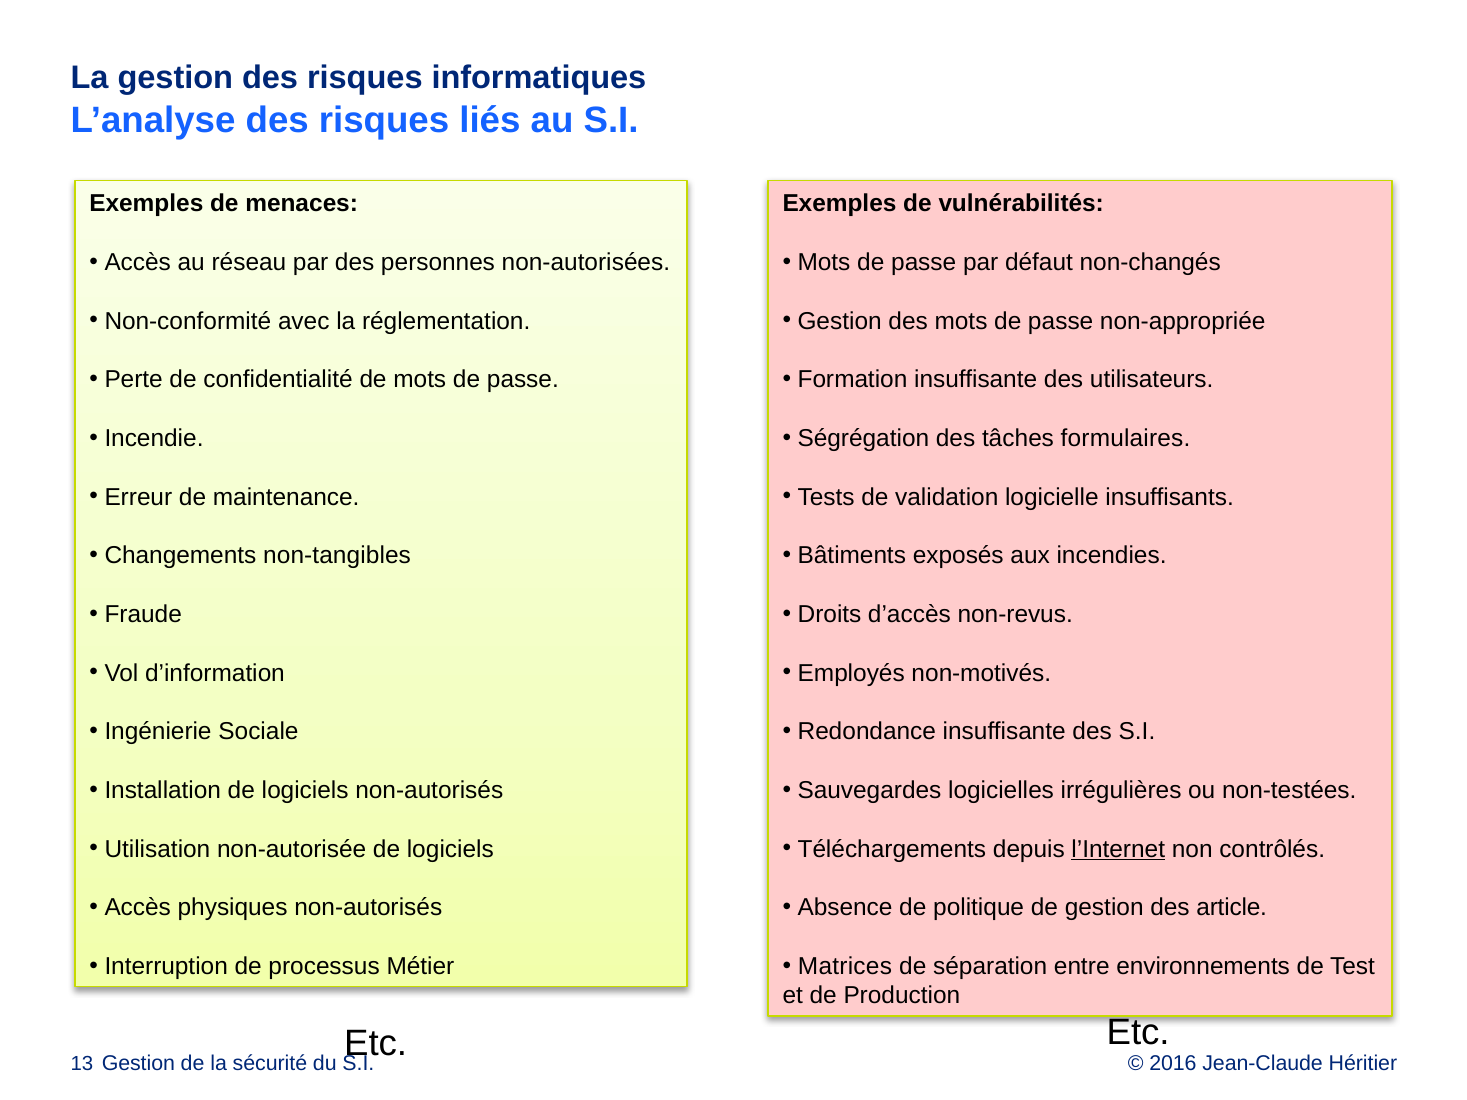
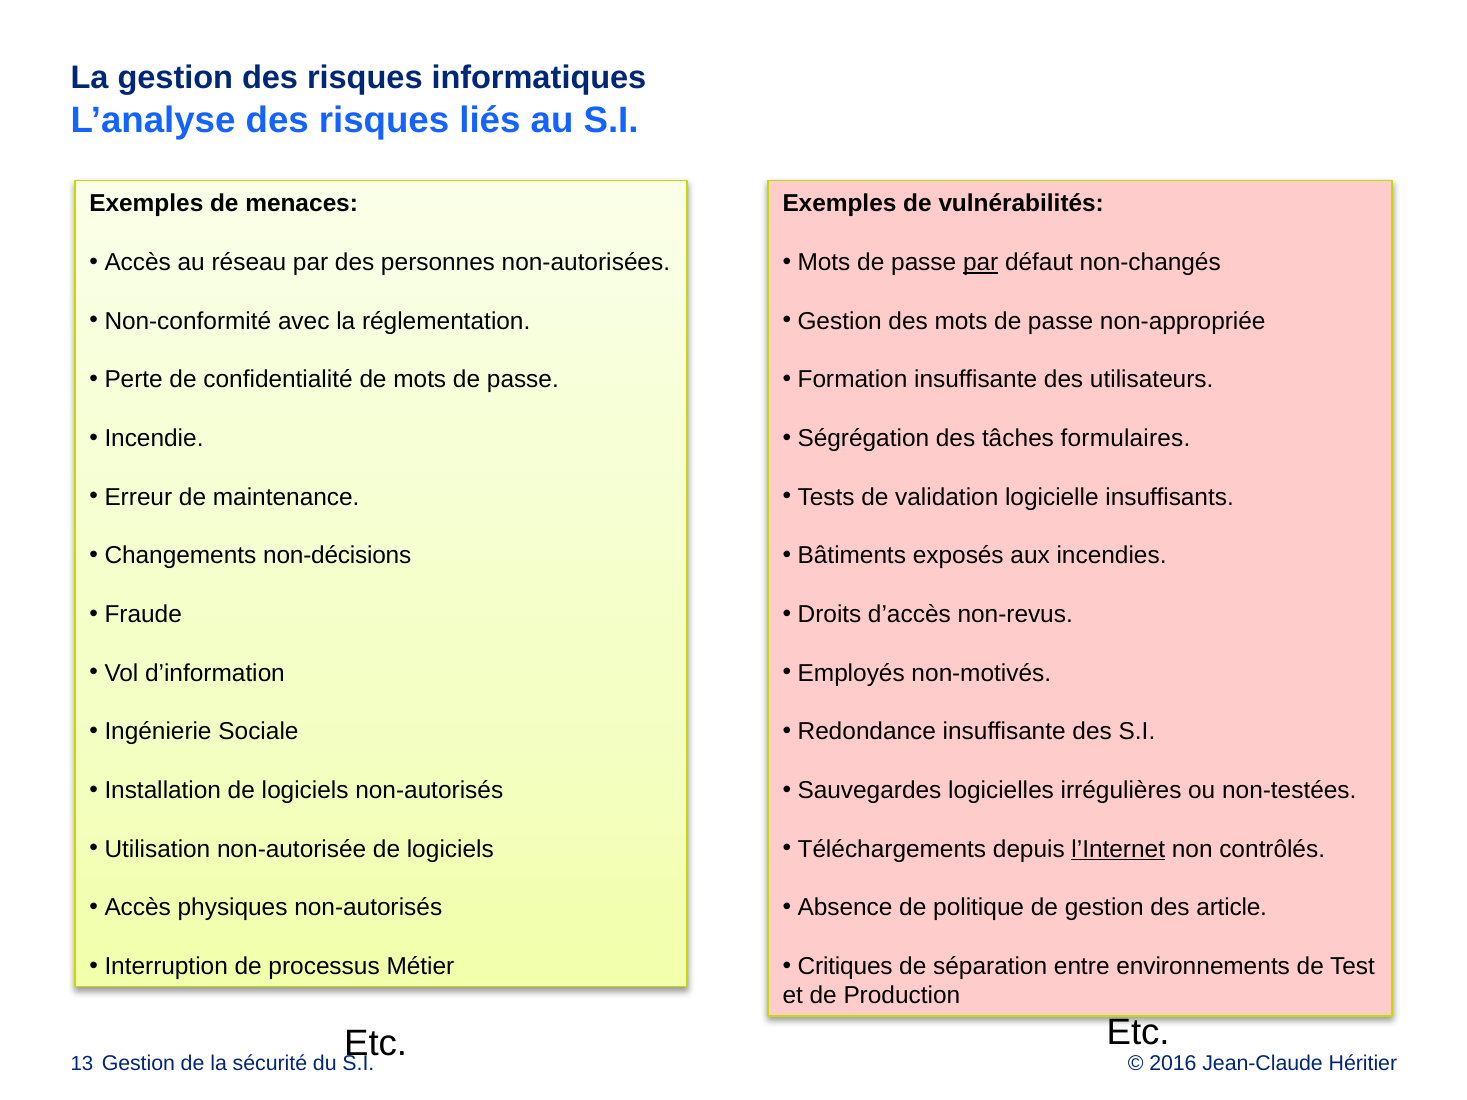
par at (981, 263) underline: none -> present
non-tangibles: non-tangibles -> non-décisions
Matrices: Matrices -> Critiques
